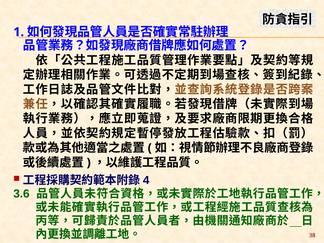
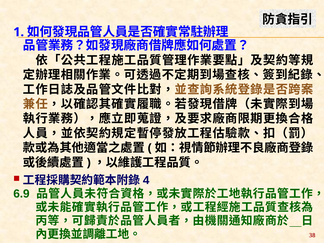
3.6: 3.6 -> 6.9
